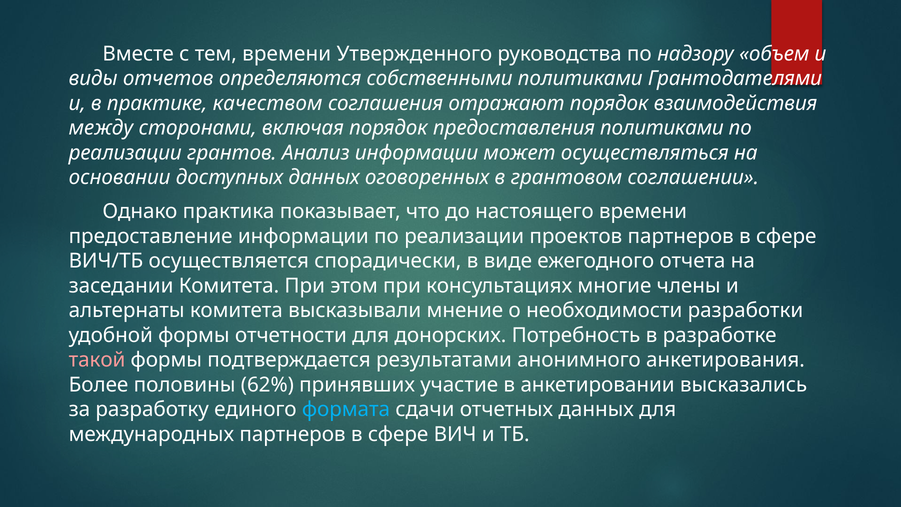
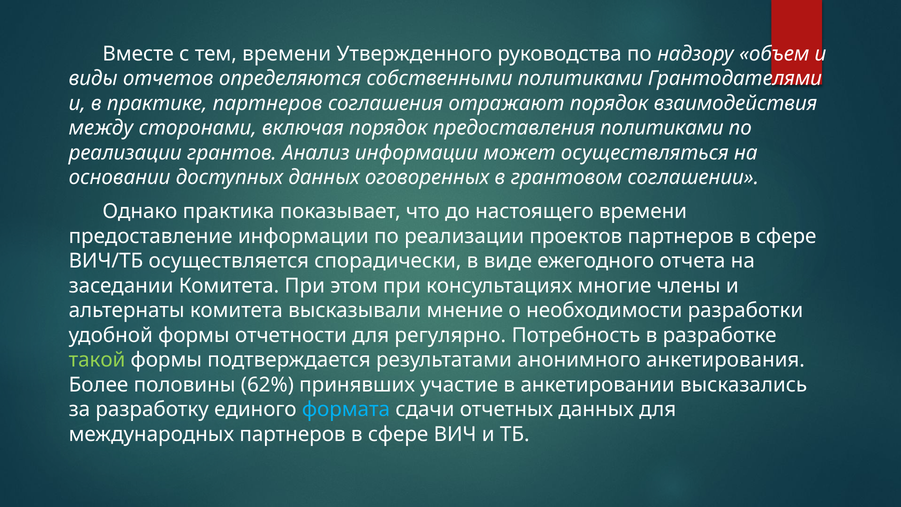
практике качеством: качеством -> партнеров
донорских: донорских -> регулярно
такой colour: pink -> light green
